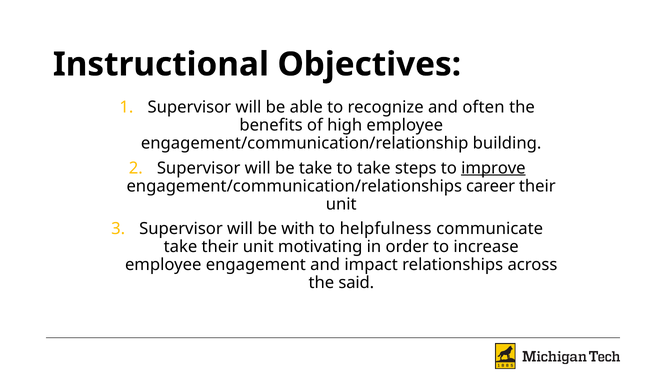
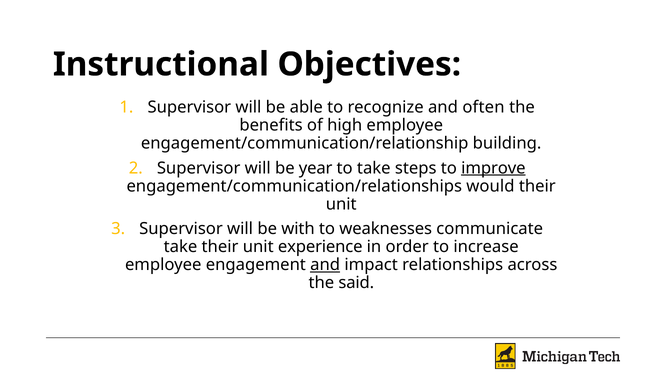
be take: take -> year
career: career -> would
helpfulness: helpfulness -> weaknesses
motivating: motivating -> experience
and at (325, 265) underline: none -> present
